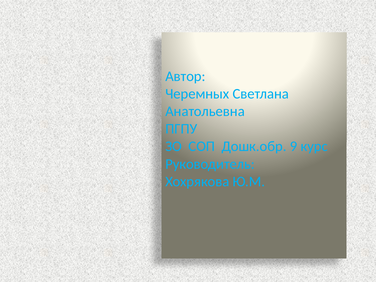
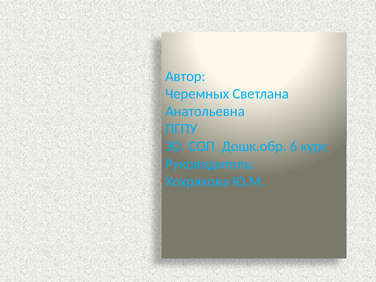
9: 9 -> 6
